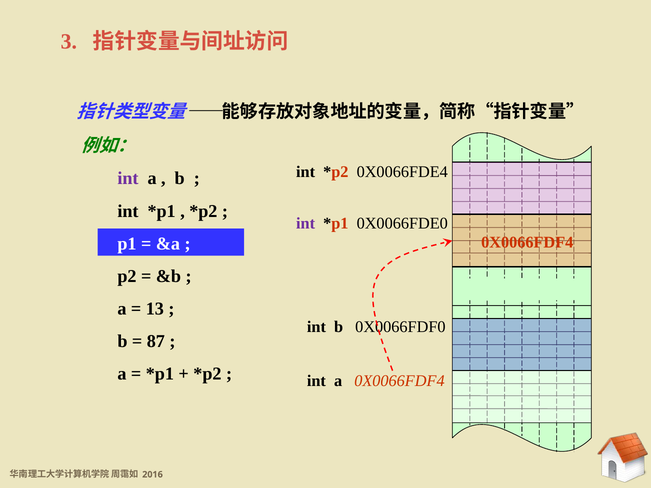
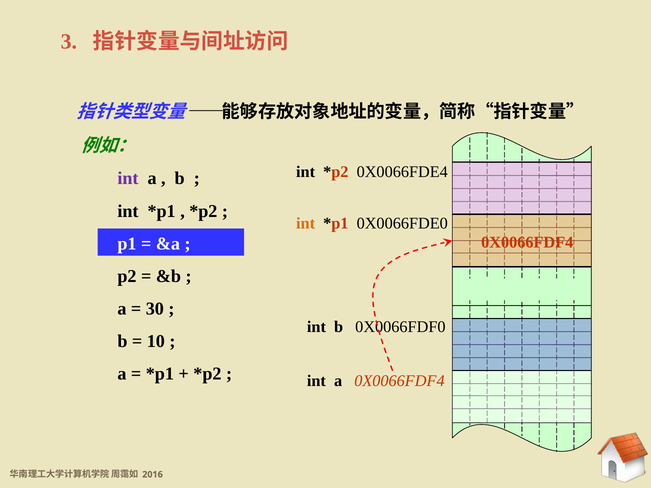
int at (306, 224) colour: purple -> orange
13: 13 -> 30
87: 87 -> 10
